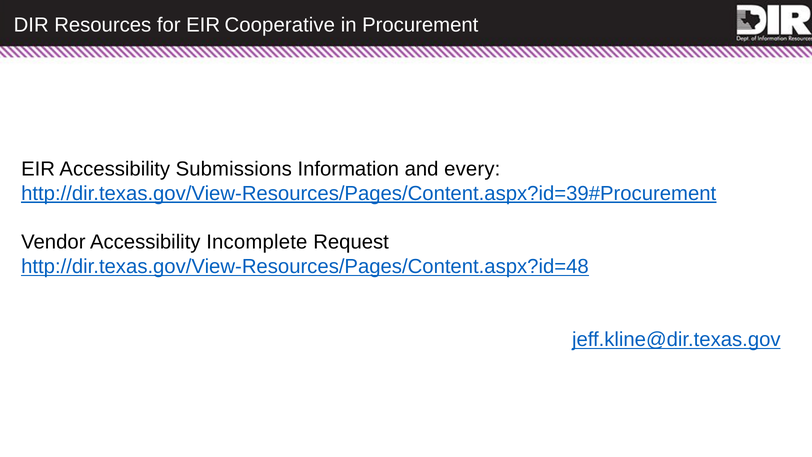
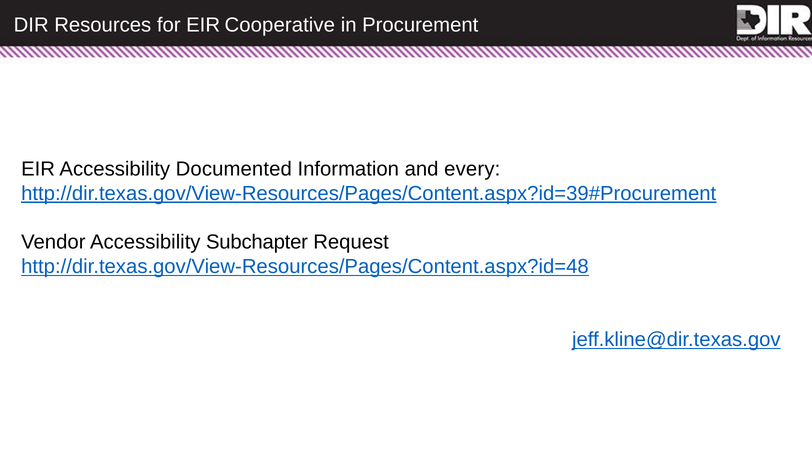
Submissions: Submissions -> Documented
Incomplete: Incomplete -> Subchapter
